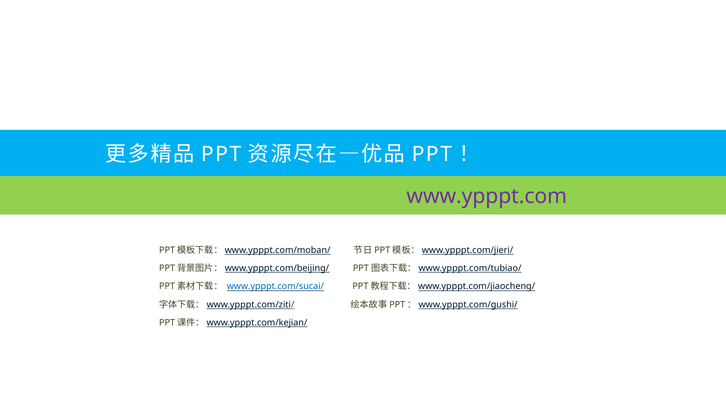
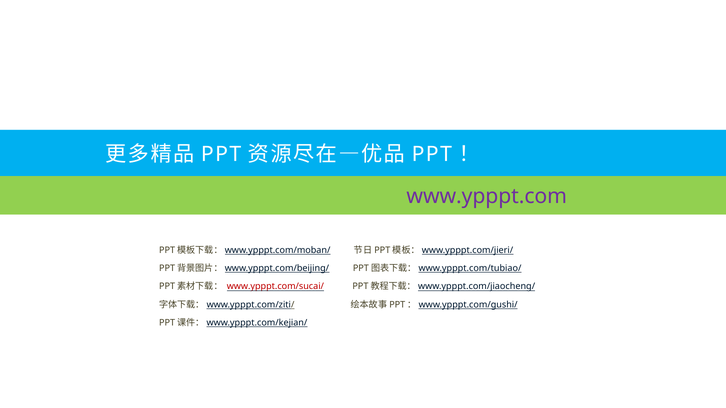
www.ypppt.com/sucai/ colour: blue -> red
